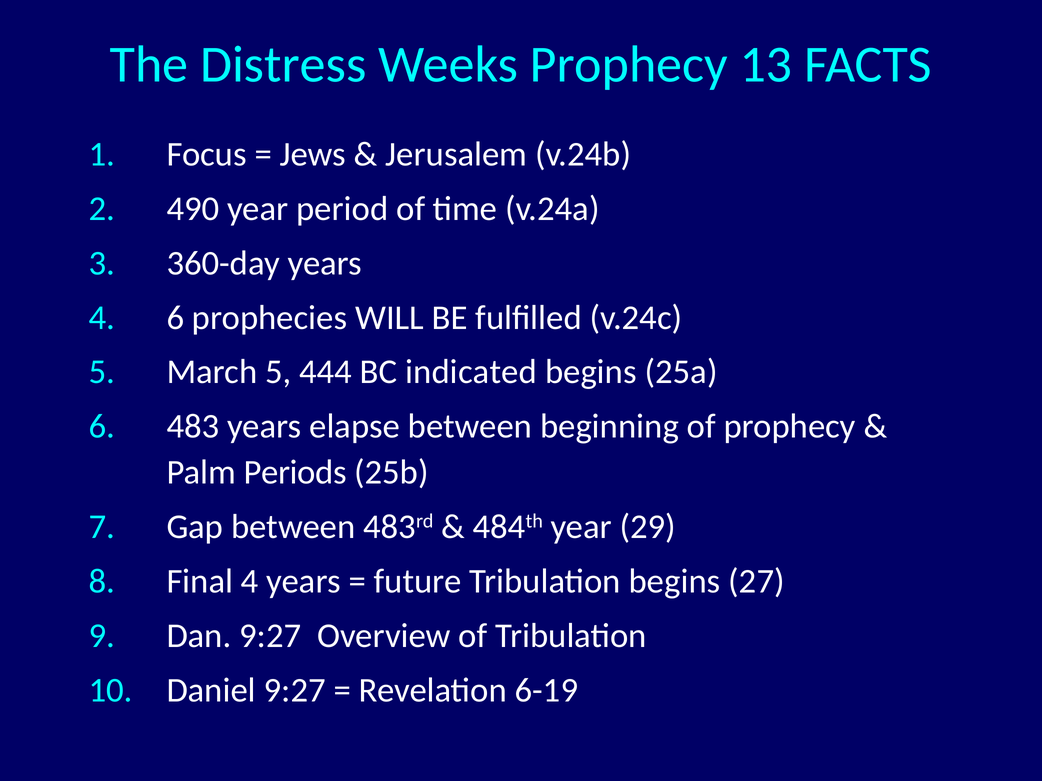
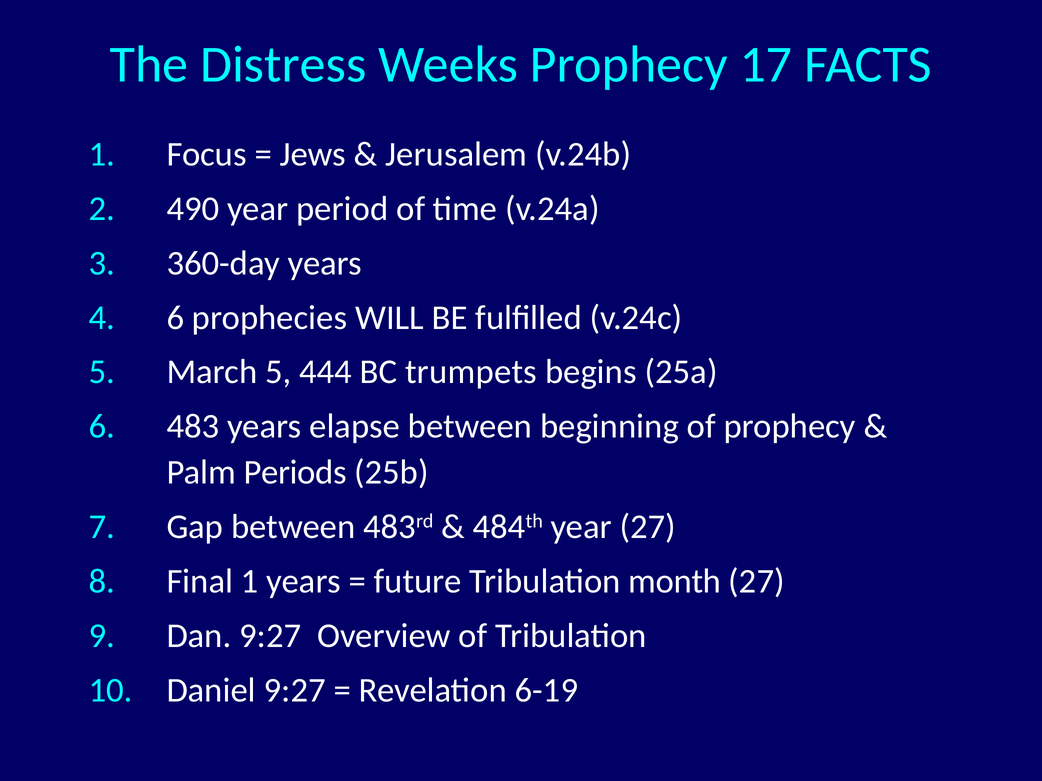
13: 13 -> 17
indicated: indicated -> trumpets
year 29: 29 -> 27
Final 4: 4 -> 1
Tribulation begins: begins -> month
